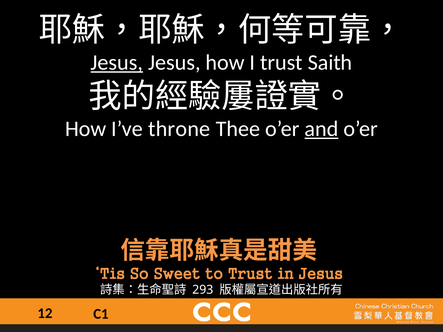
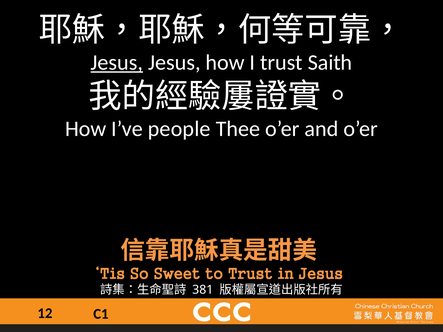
throne: throne -> people
and underline: present -> none
293: 293 -> 381
